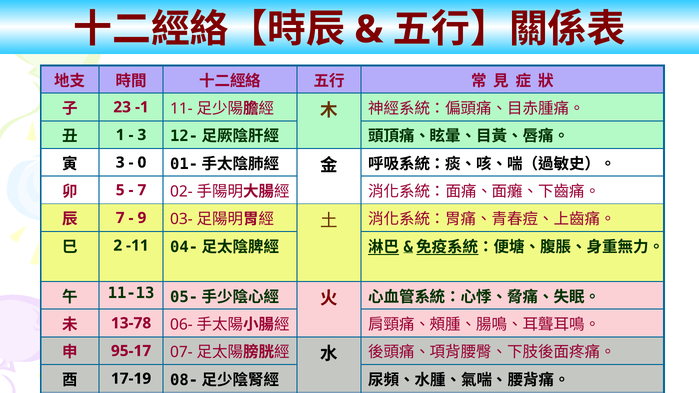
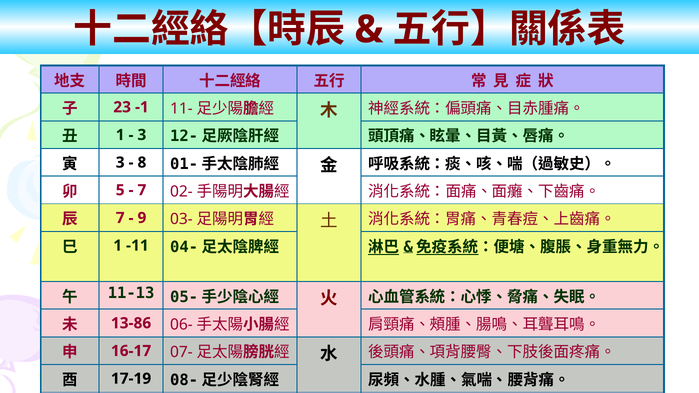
0: 0 -> 8
2 at (118, 246): 2 -> 1
13-78: 13-78 -> 13-86
95-17: 95-17 -> 16-17
